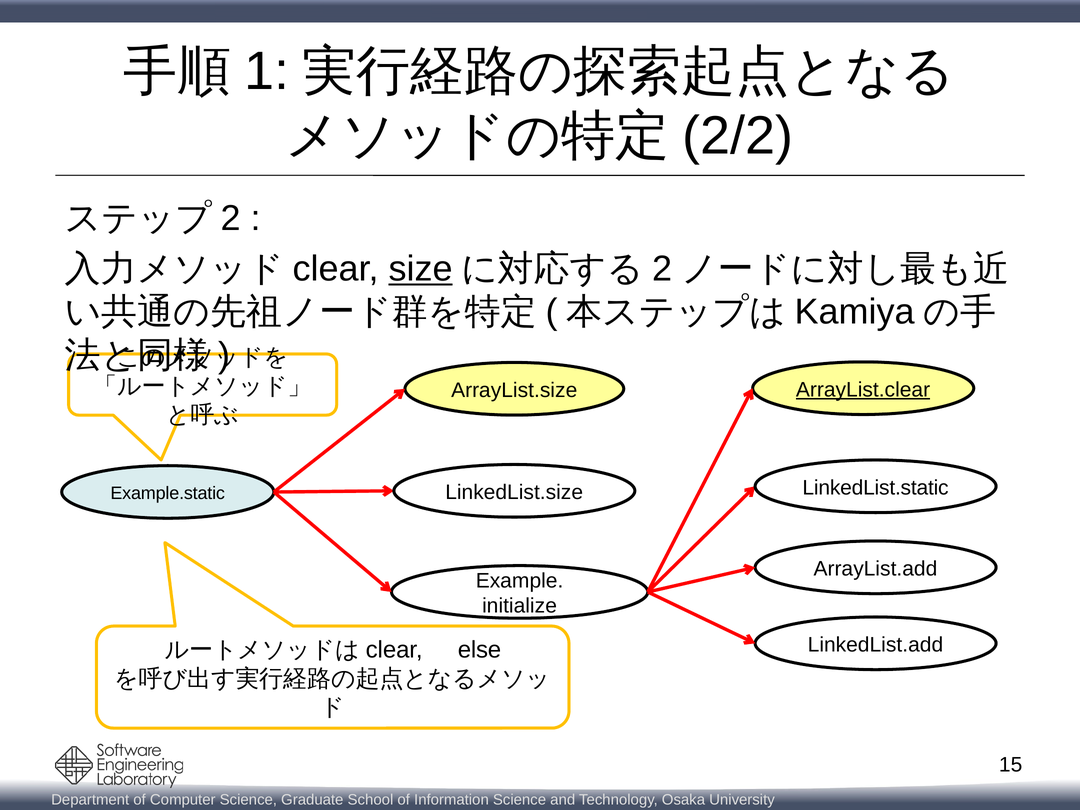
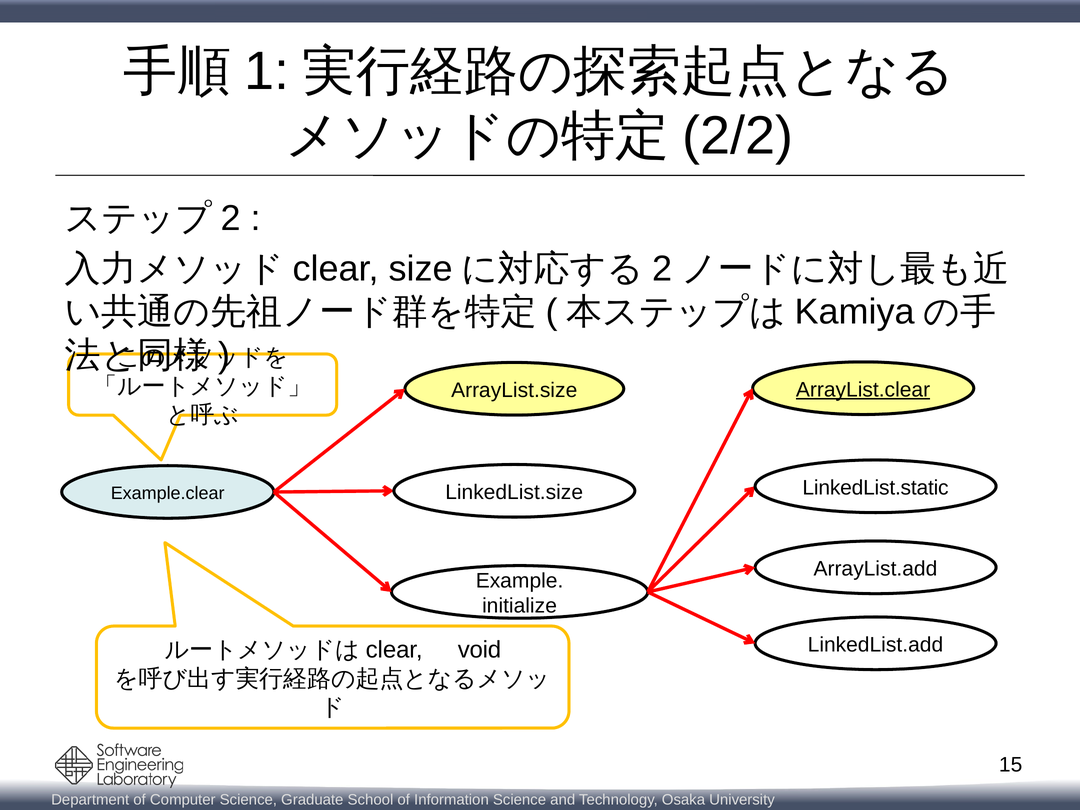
size underline: present -> none
Example.static: Example.static -> Example.clear
else: else -> void
